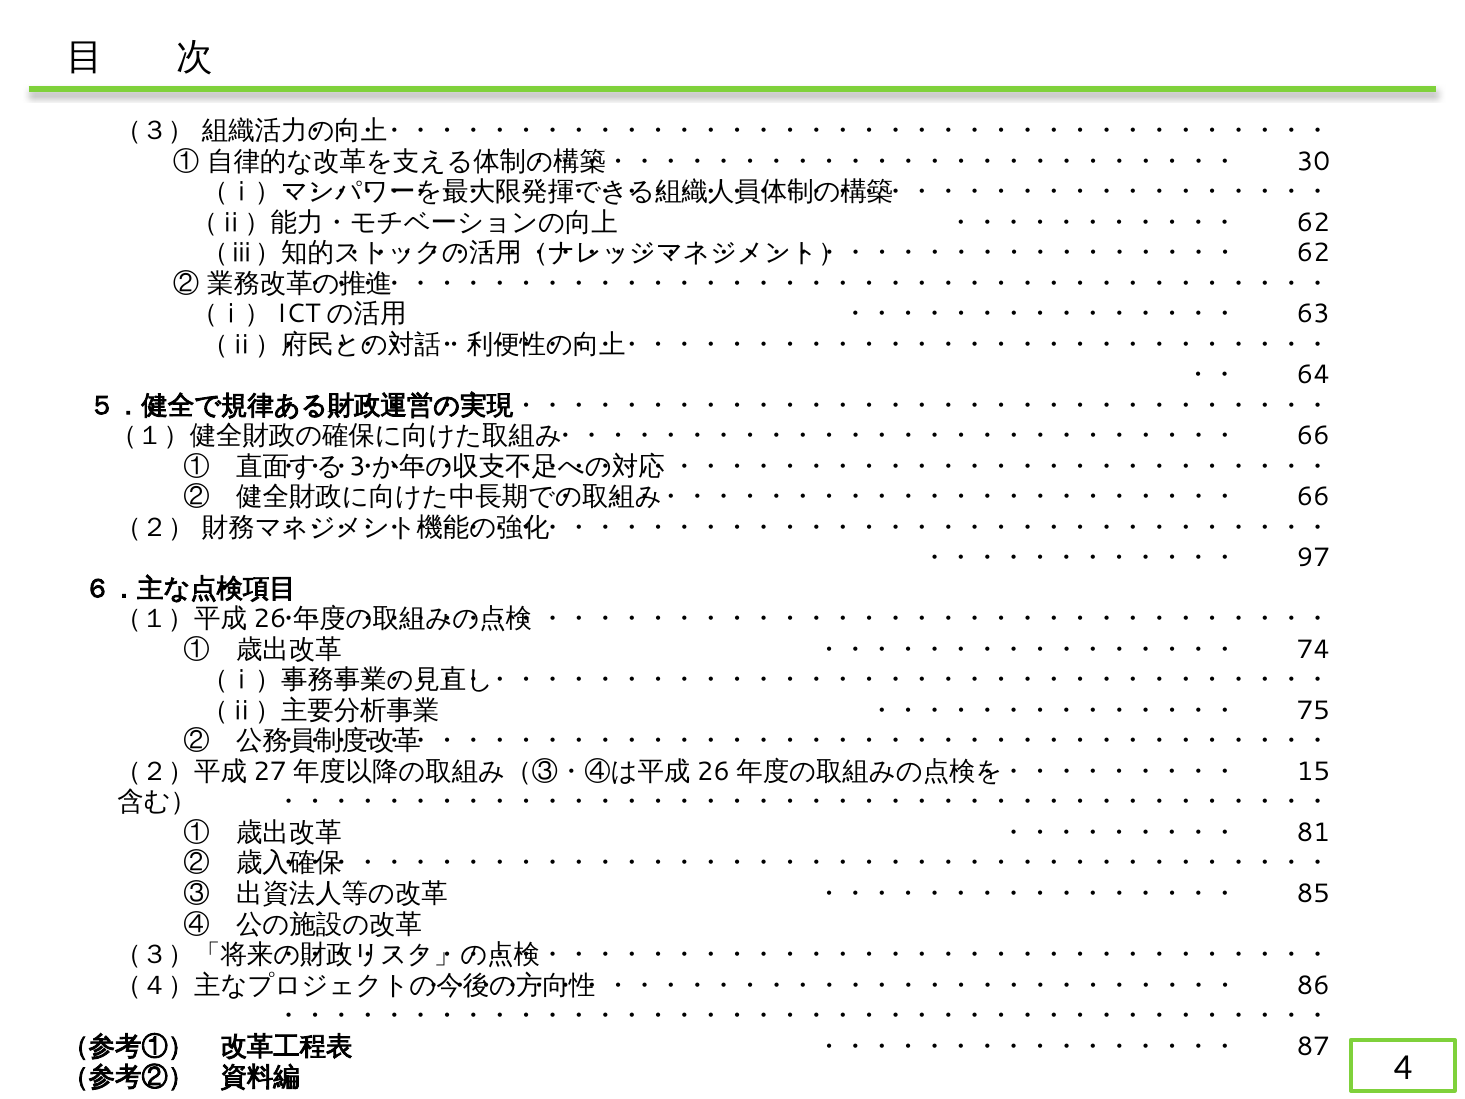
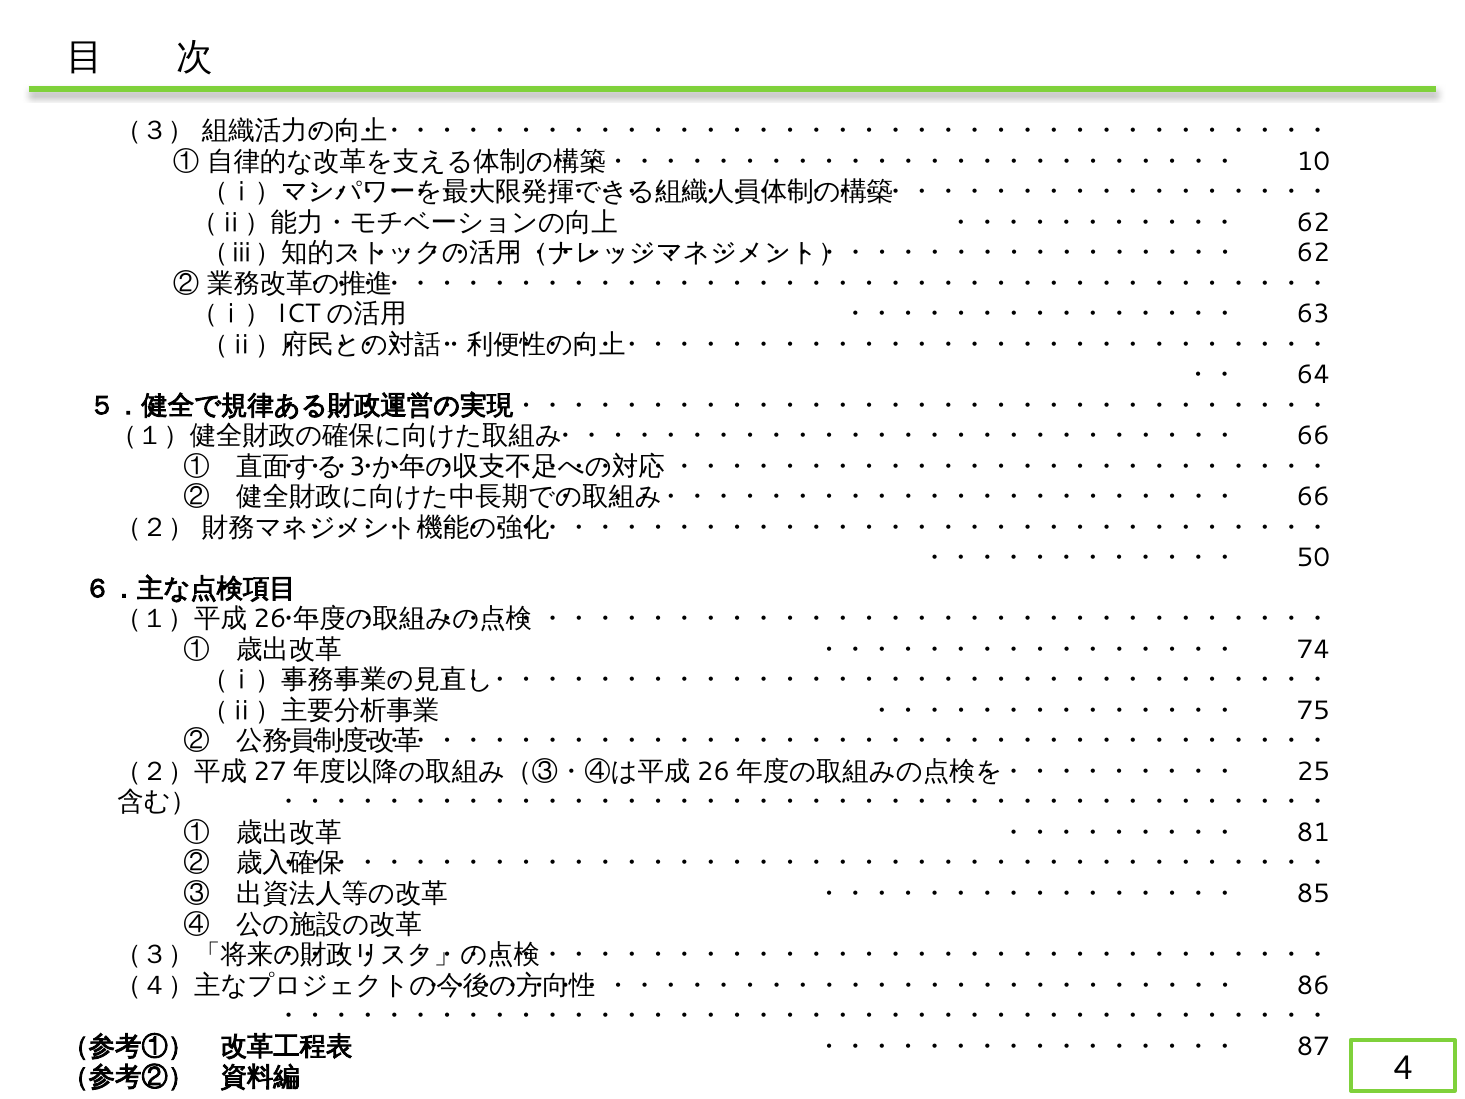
30: 30 -> 10
97: 97 -> 50
15: 15 -> 25
